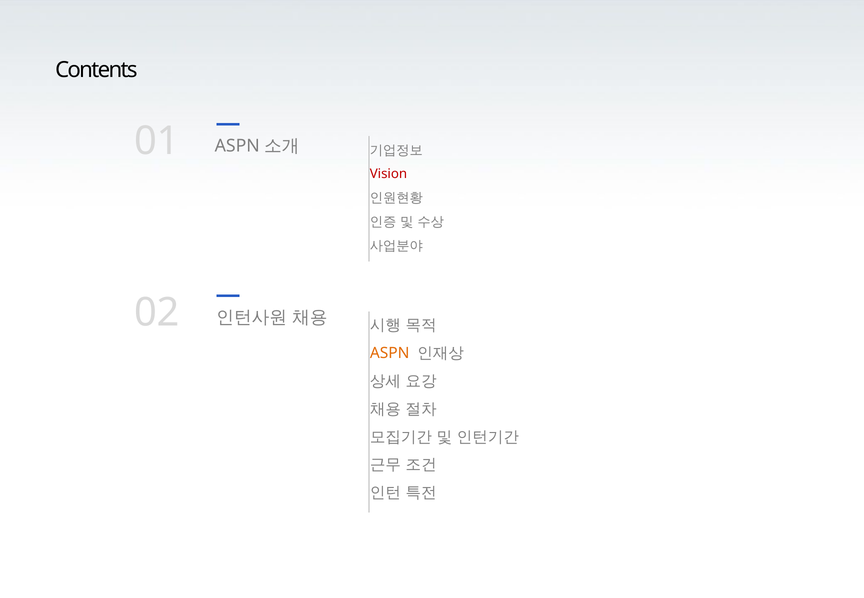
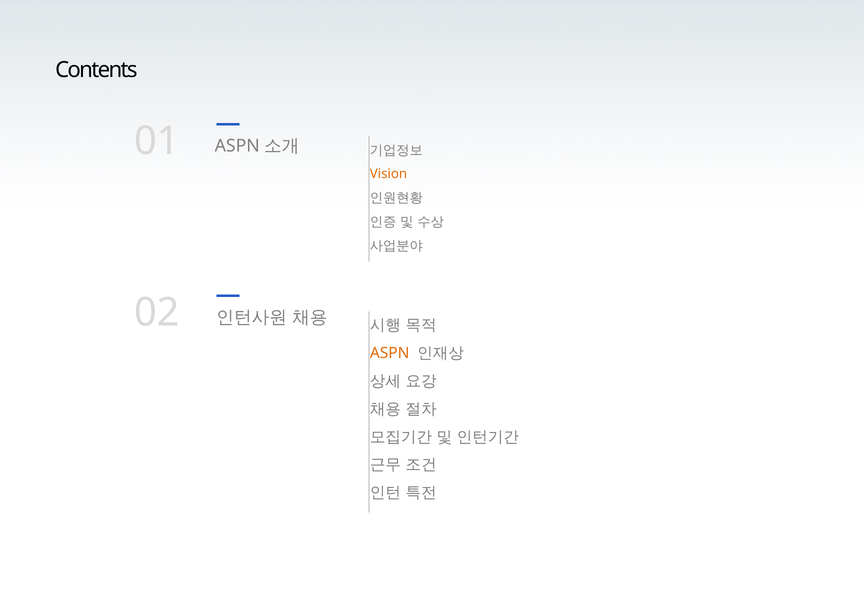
Vision colour: red -> orange
